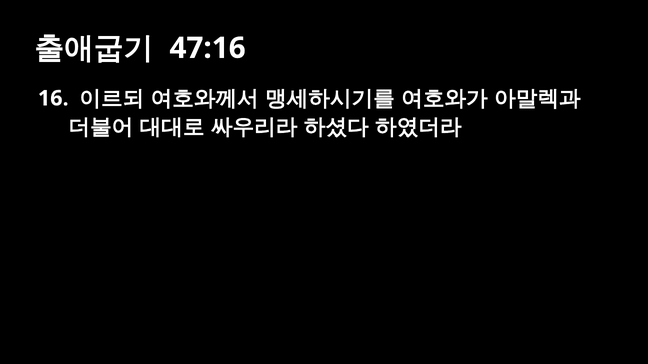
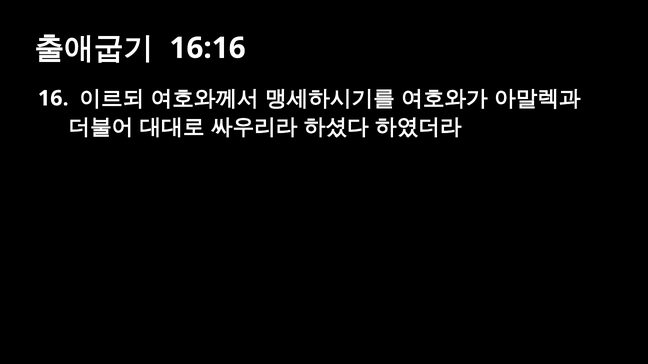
47:16: 47:16 -> 16:16
